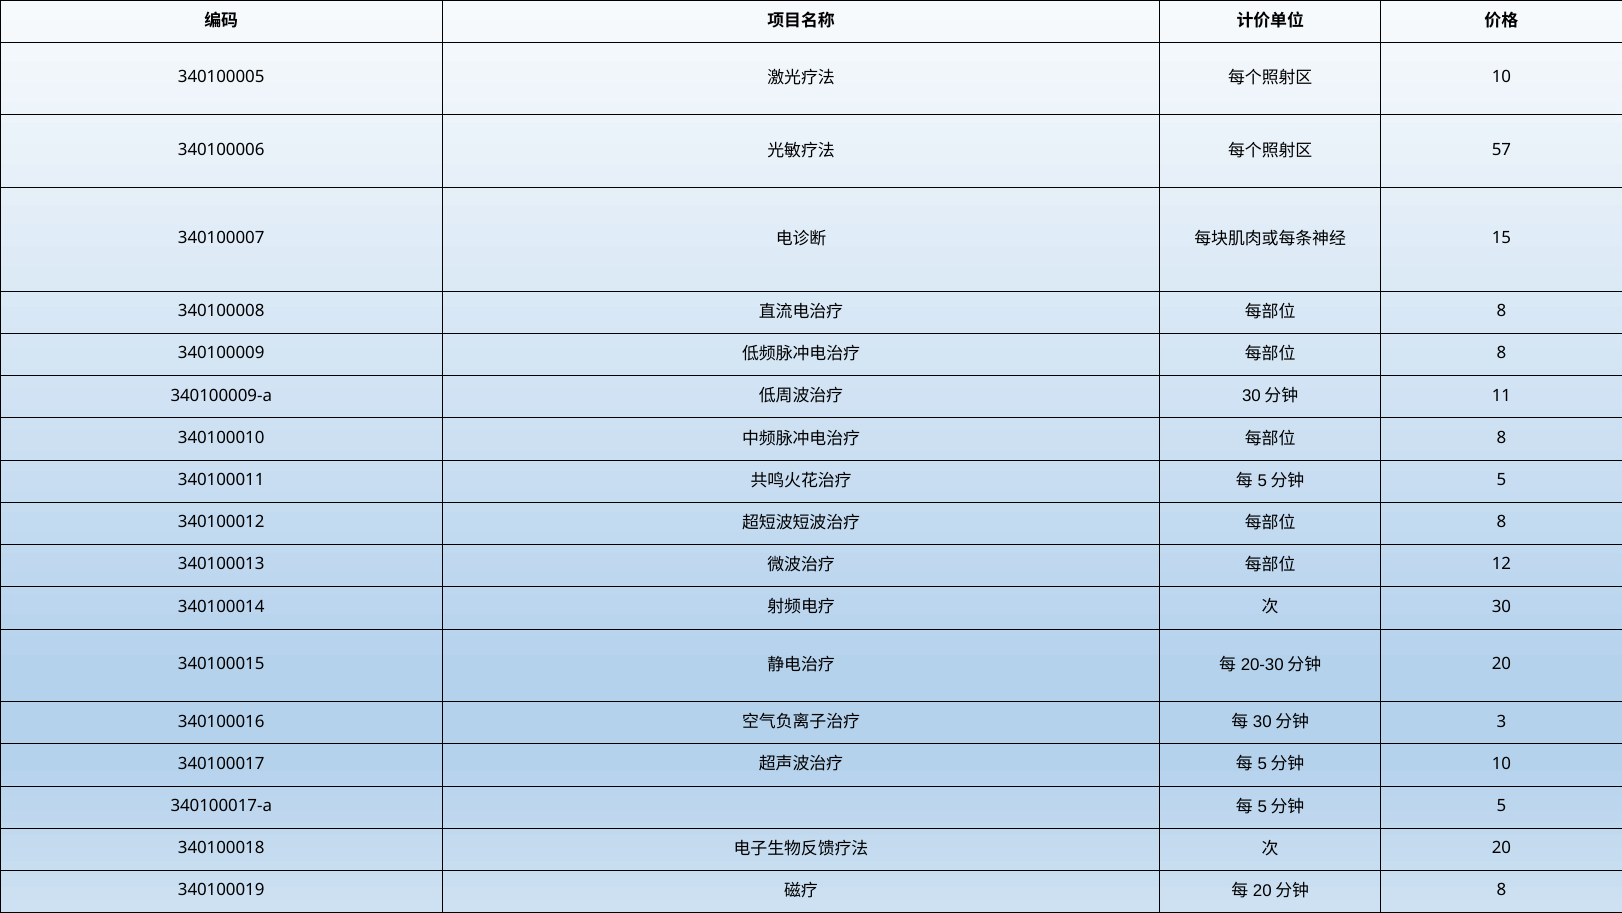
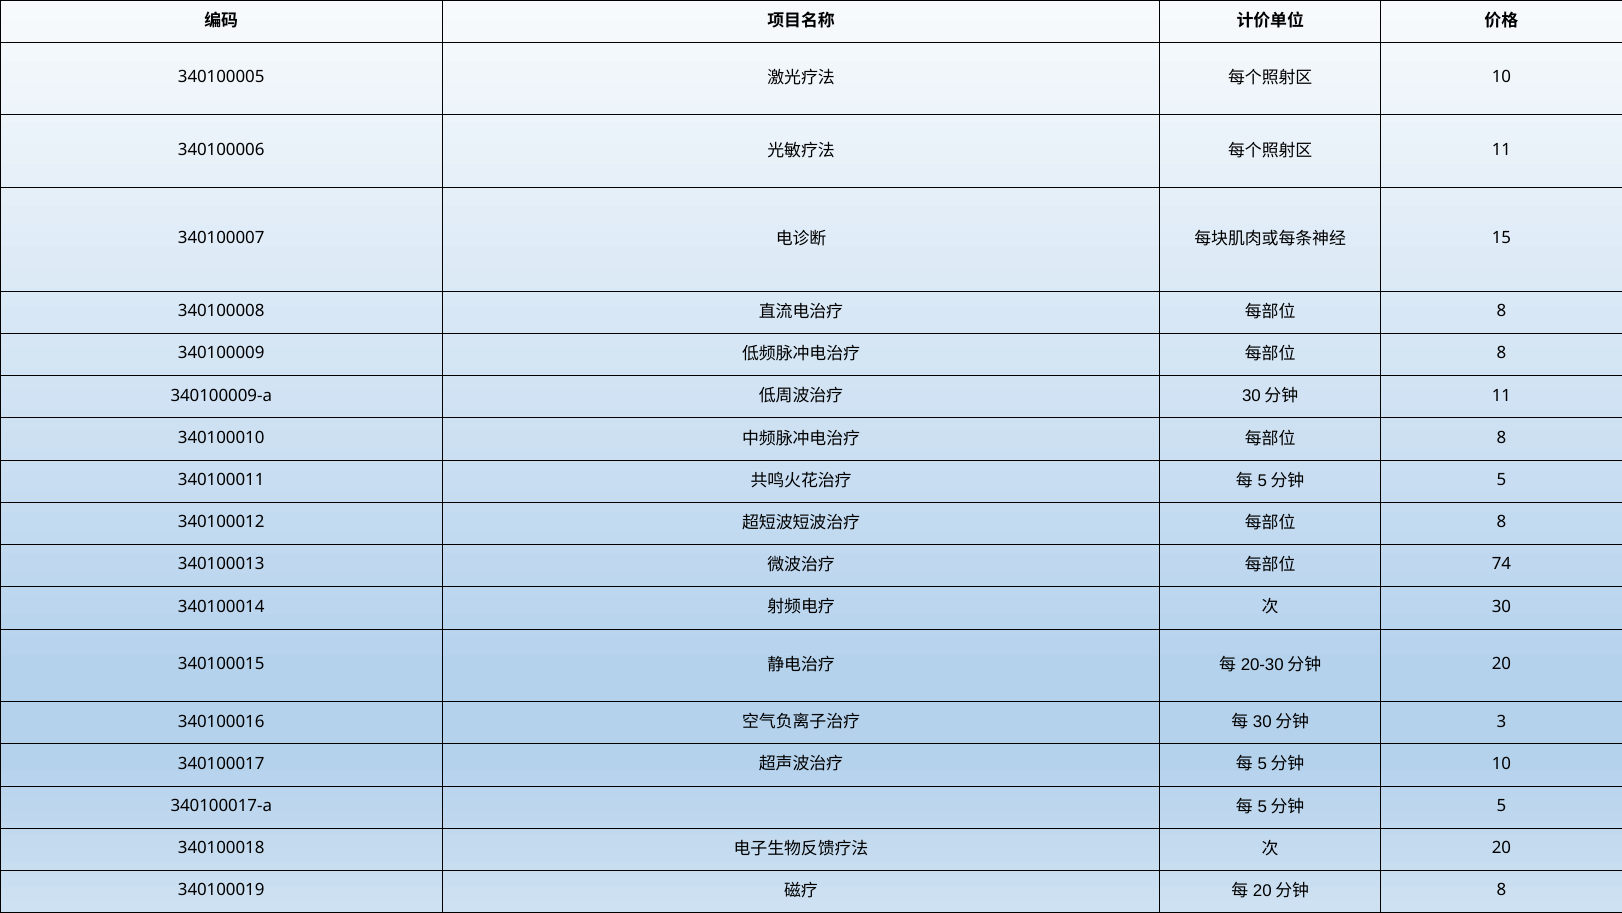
57 at (1501, 150): 57 -> 11
12: 12 -> 74
